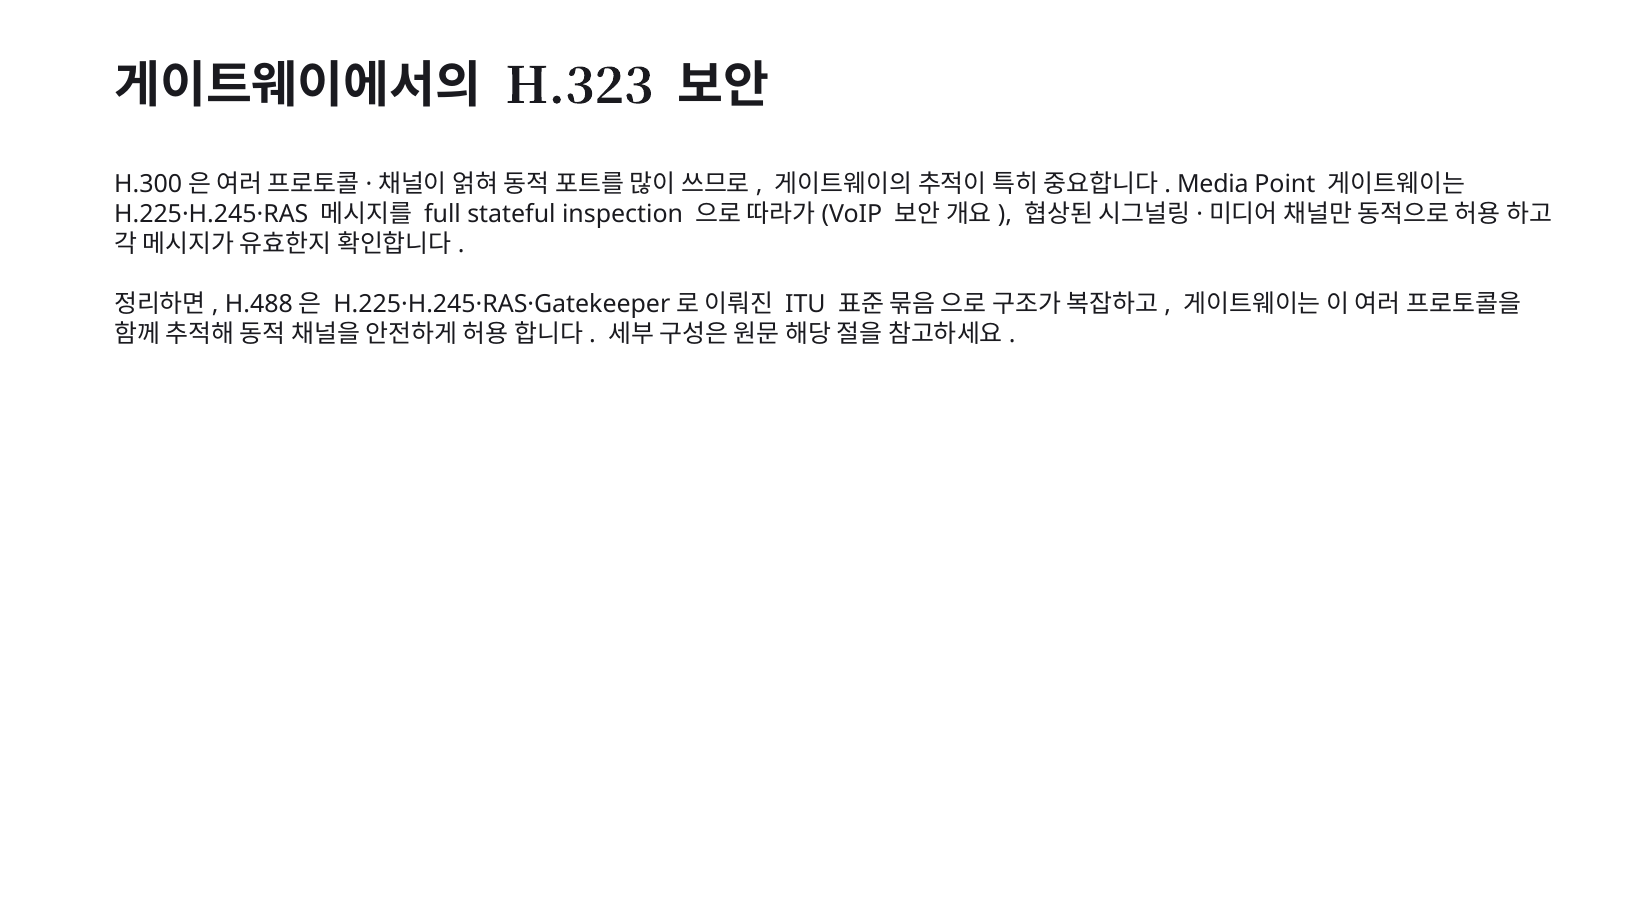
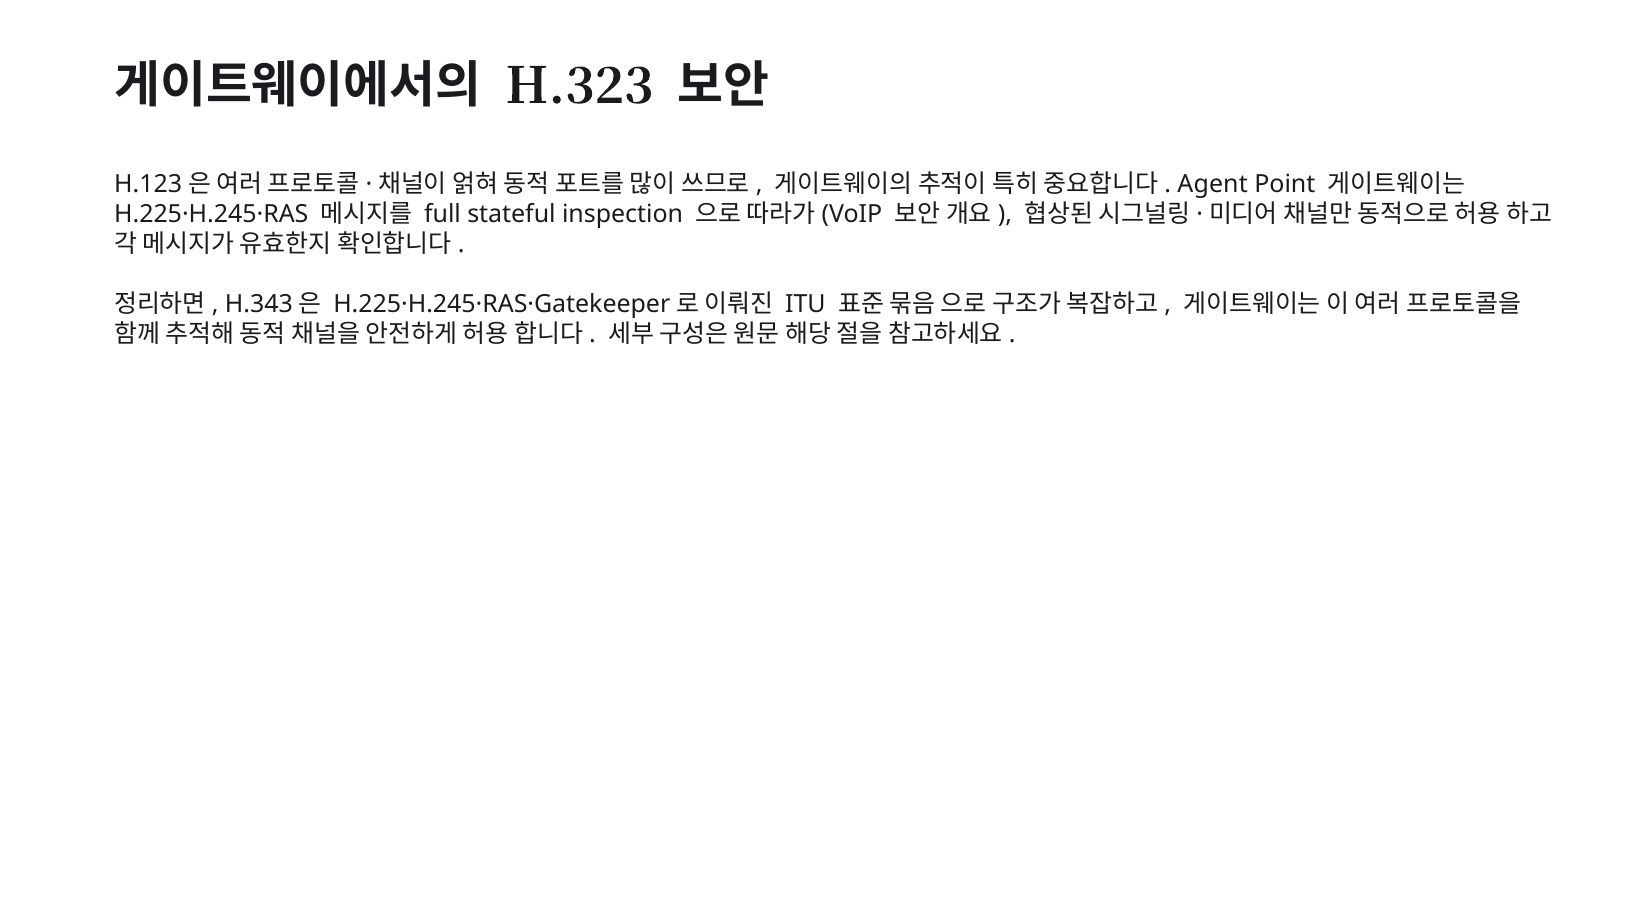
H.300: H.300 -> H.123
Media: Media -> Agent
H.488: H.488 -> H.343
